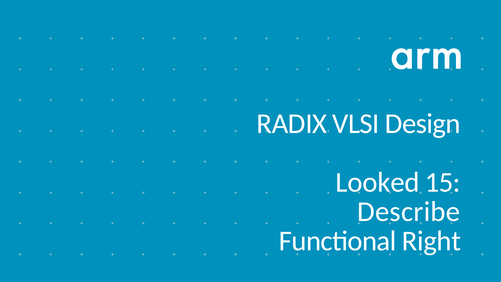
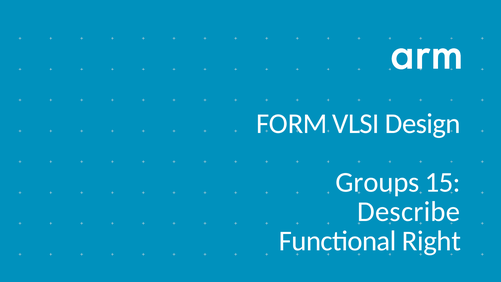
RADIX: RADIX -> FORM
Looked: Looked -> Groups
